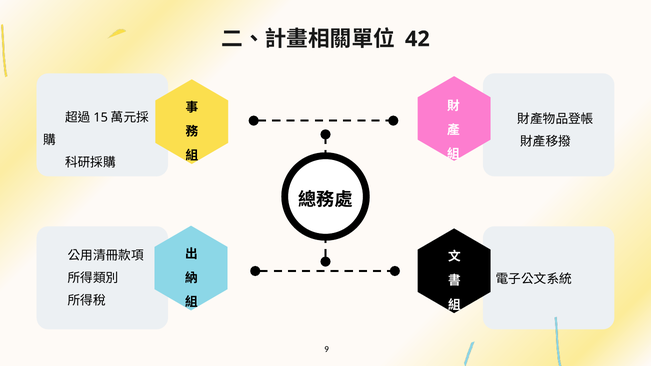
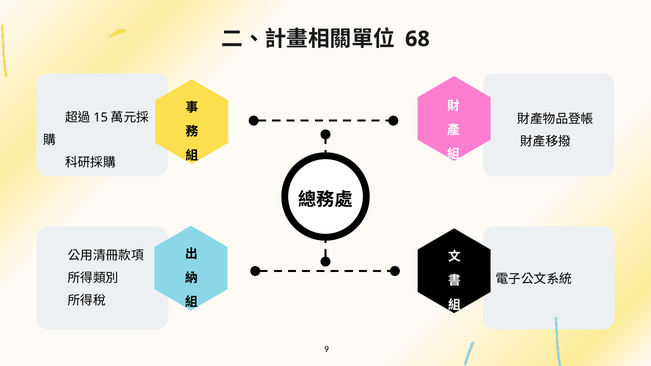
42: 42 -> 68
